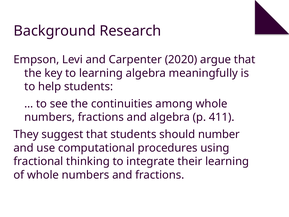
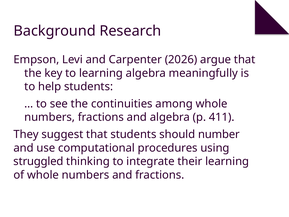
2020: 2020 -> 2026
fractional: fractional -> struggled
